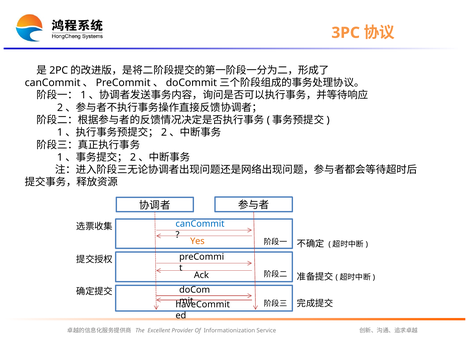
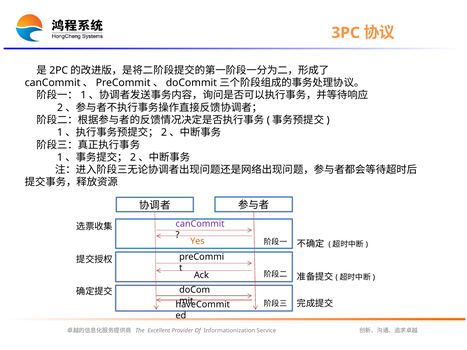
canCommit colour: blue -> purple
